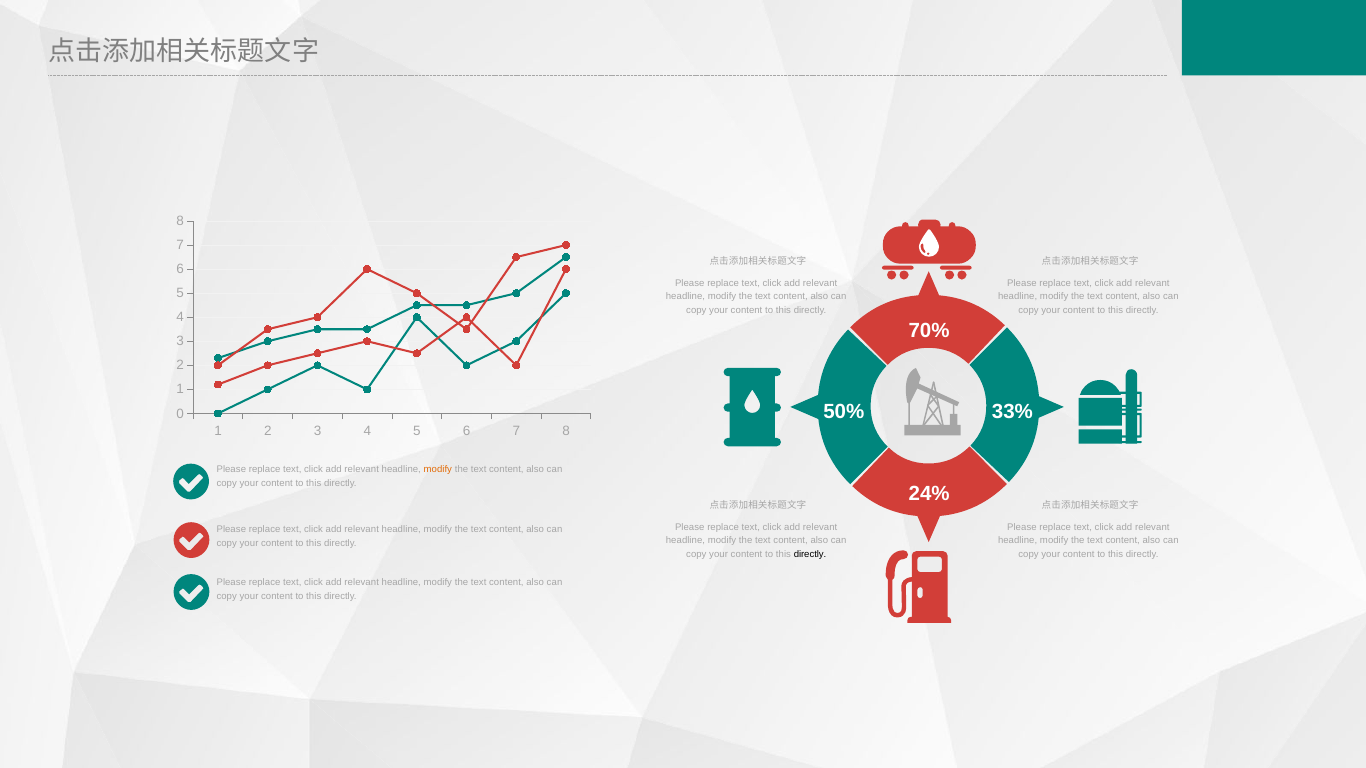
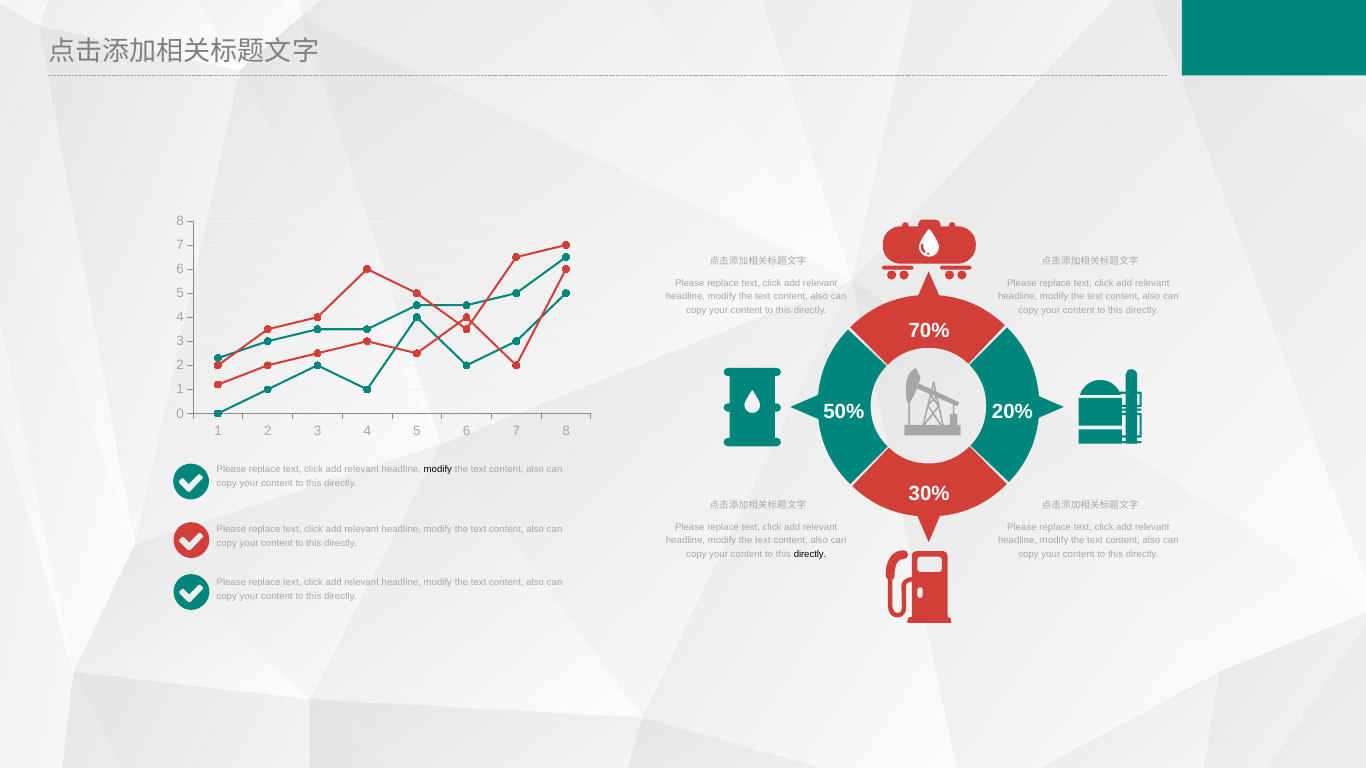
33%: 33% -> 20%
modify at (438, 470) colour: orange -> black
24%: 24% -> 30%
